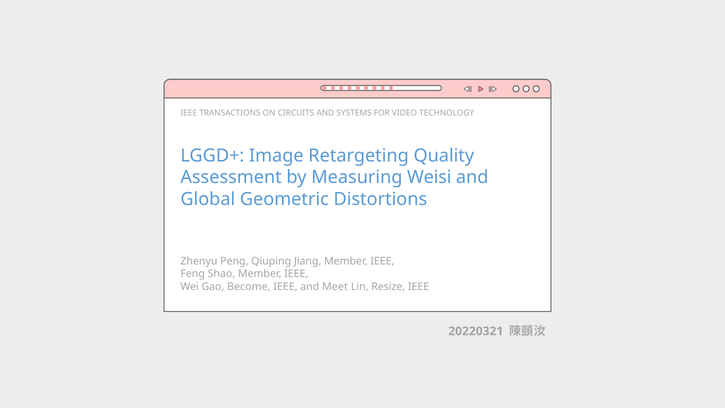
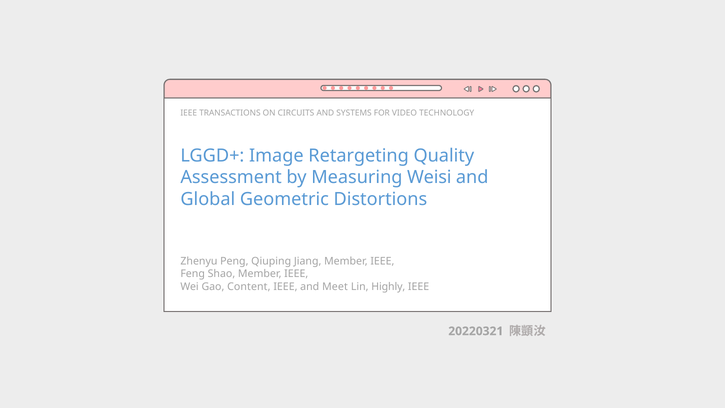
Become: Become -> Content
Resize: Resize -> Highly
